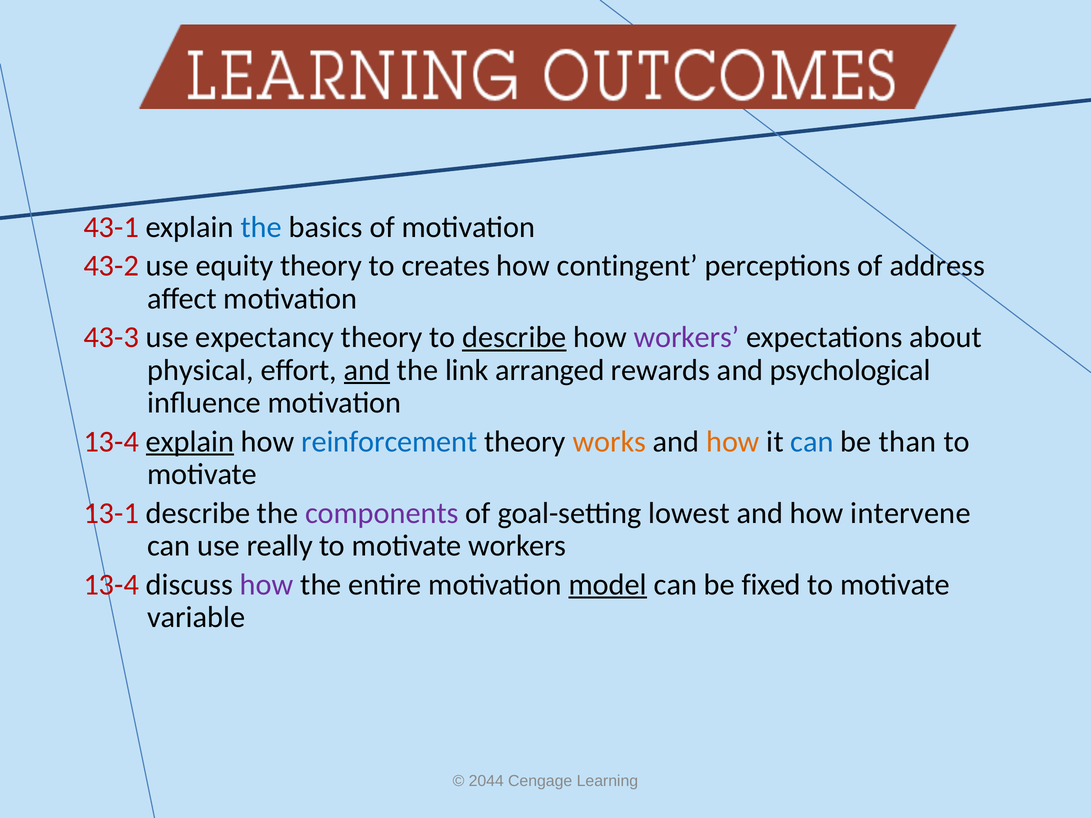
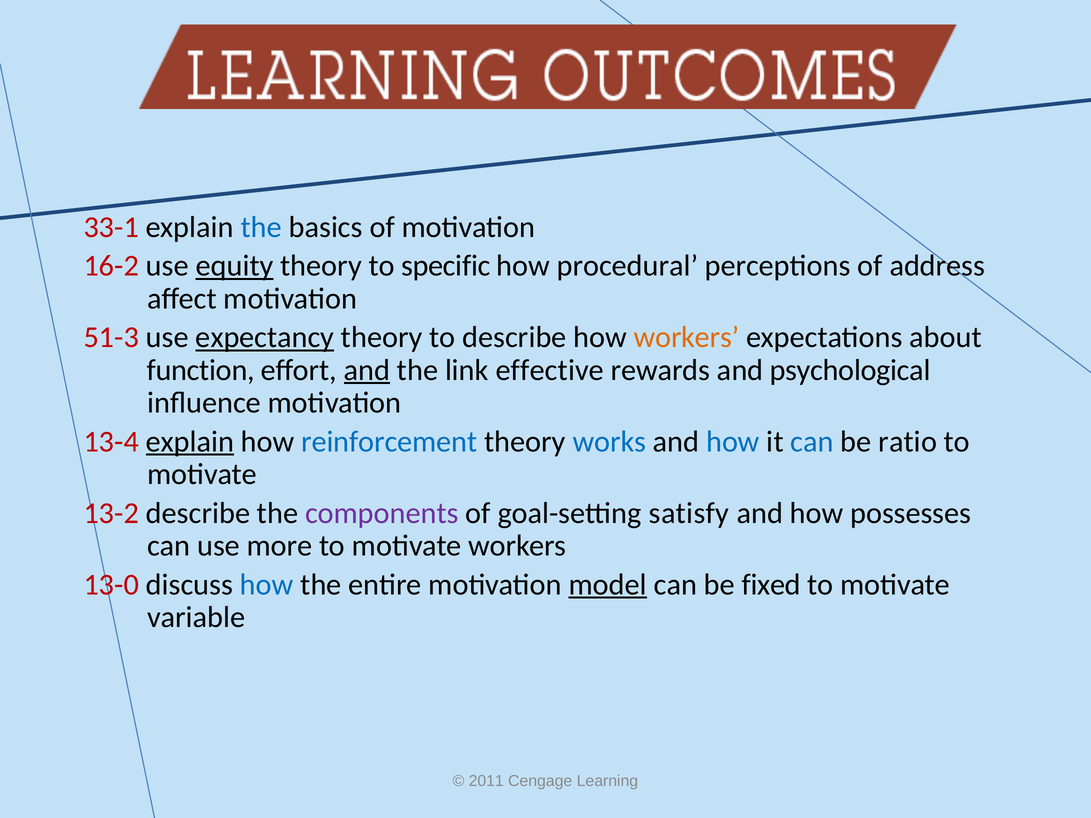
43-1: 43-1 -> 33-1
43-2: 43-2 -> 16-2
equity underline: none -> present
creates: creates -> specific
contingent: contingent -> procedural
43-3: 43-3 -> 51-3
expectancy underline: none -> present
describe at (514, 337) underline: present -> none
workers at (687, 337) colour: purple -> orange
physical: physical -> function
arranged: arranged -> effective
works colour: orange -> blue
how at (733, 442) colour: orange -> blue
than: than -> ratio
13-1: 13-1 -> 13-2
lowest: lowest -> satisfy
intervene: intervene -> possesses
really: really -> more
13-4 at (111, 585): 13-4 -> 13-0
how at (267, 585) colour: purple -> blue
2044: 2044 -> 2011
